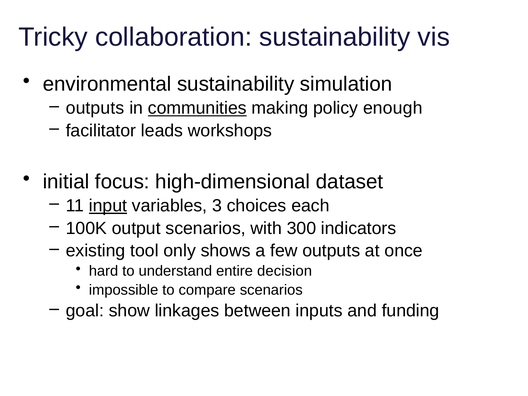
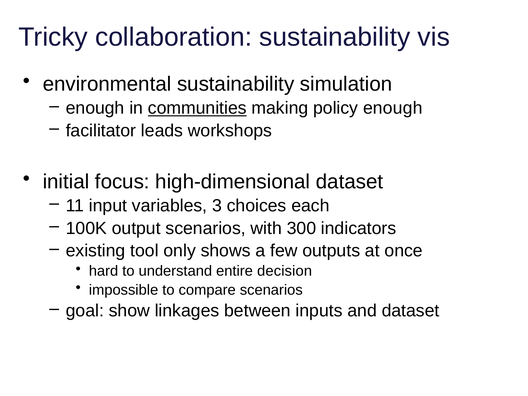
outputs at (95, 108): outputs -> enough
input underline: present -> none
and funding: funding -> dataset
